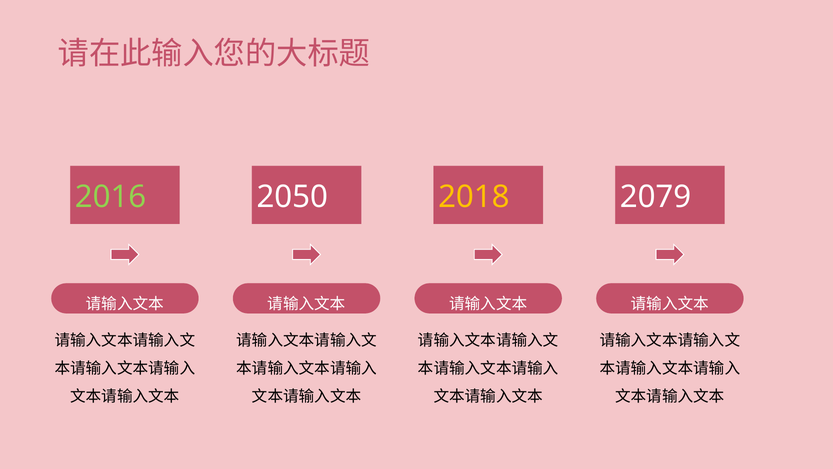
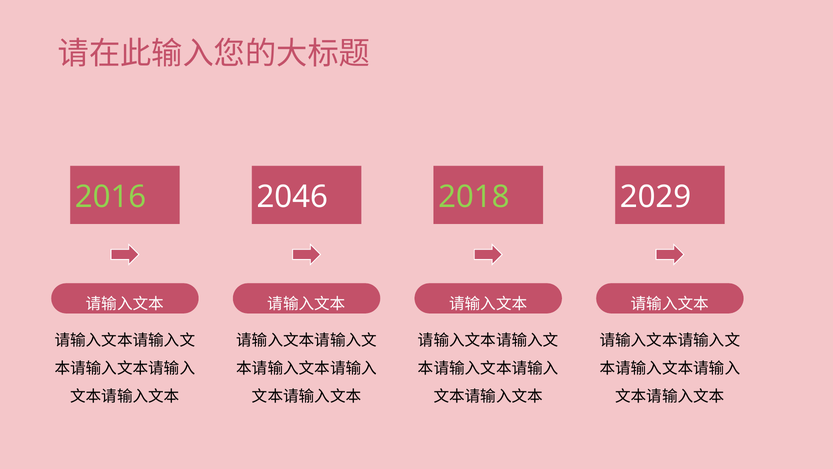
2050: 2050 -> 2046
2018 colour: yellow -> light green
2079: 2079 -> 2029
